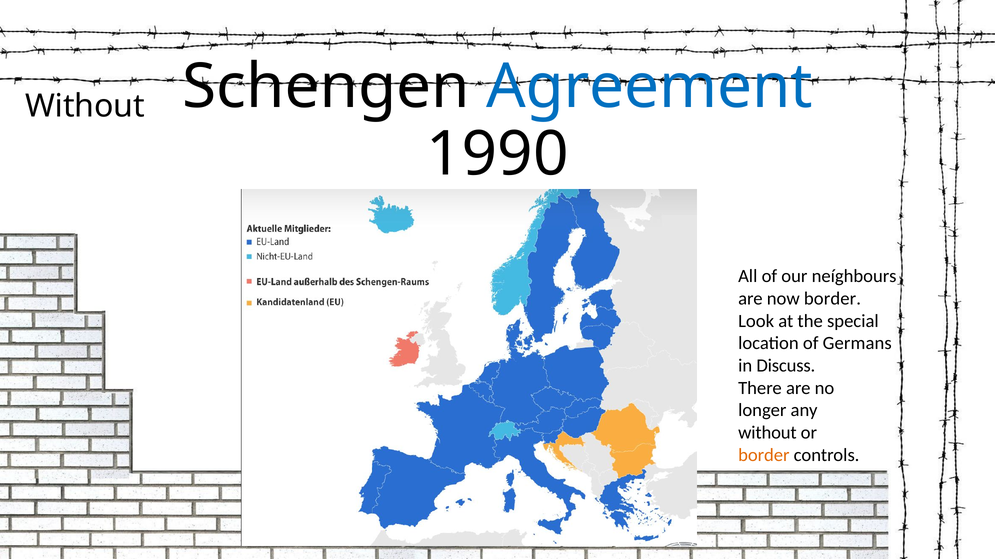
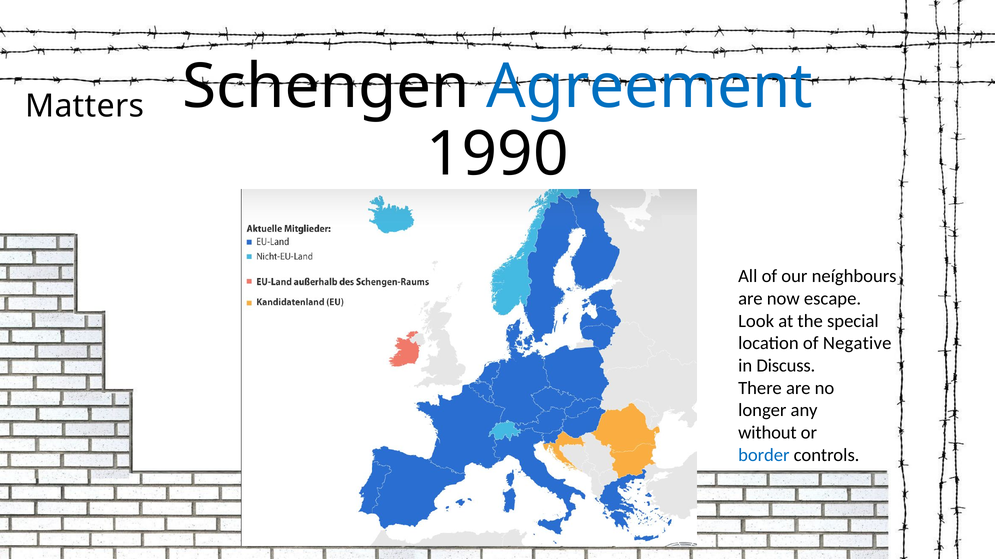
Without at (85, 106): Without -> Matters
now border: border -> escape
Germans: Germans -> Negative
border at (764, 456) colour: orange -> blue
